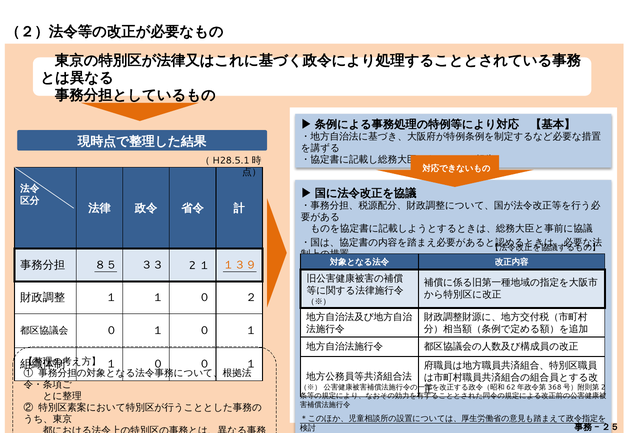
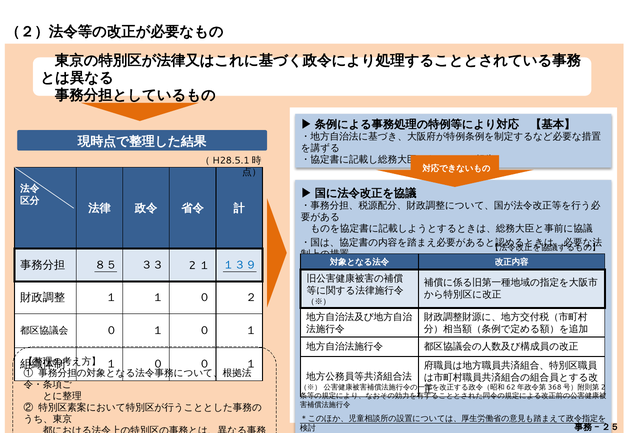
１３９ colour: orange -> blue
